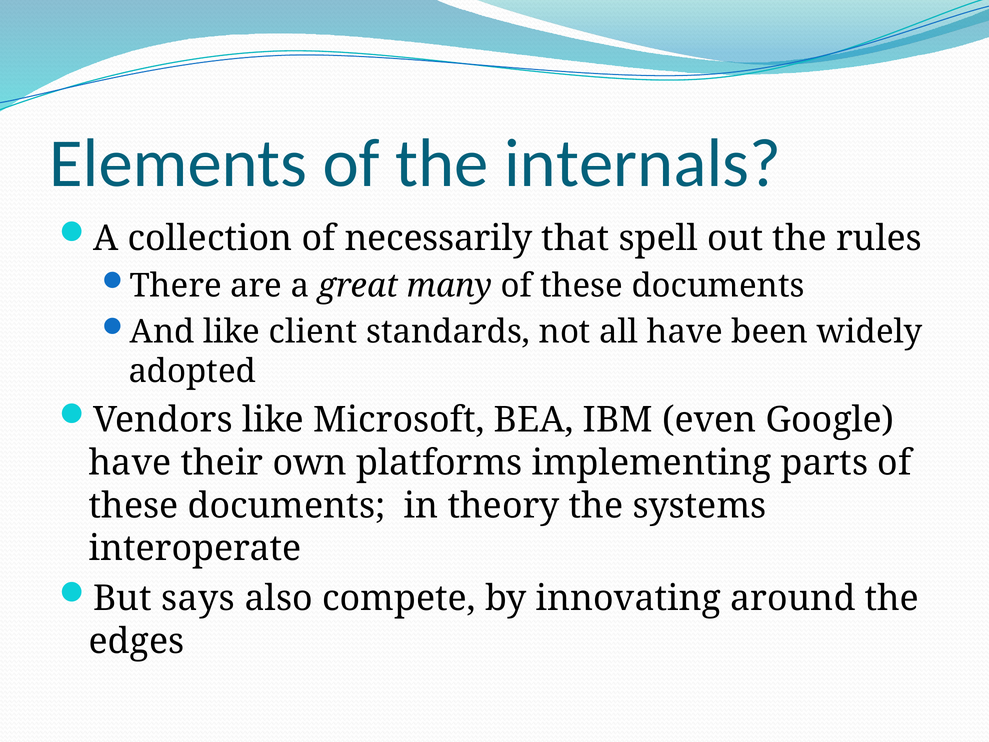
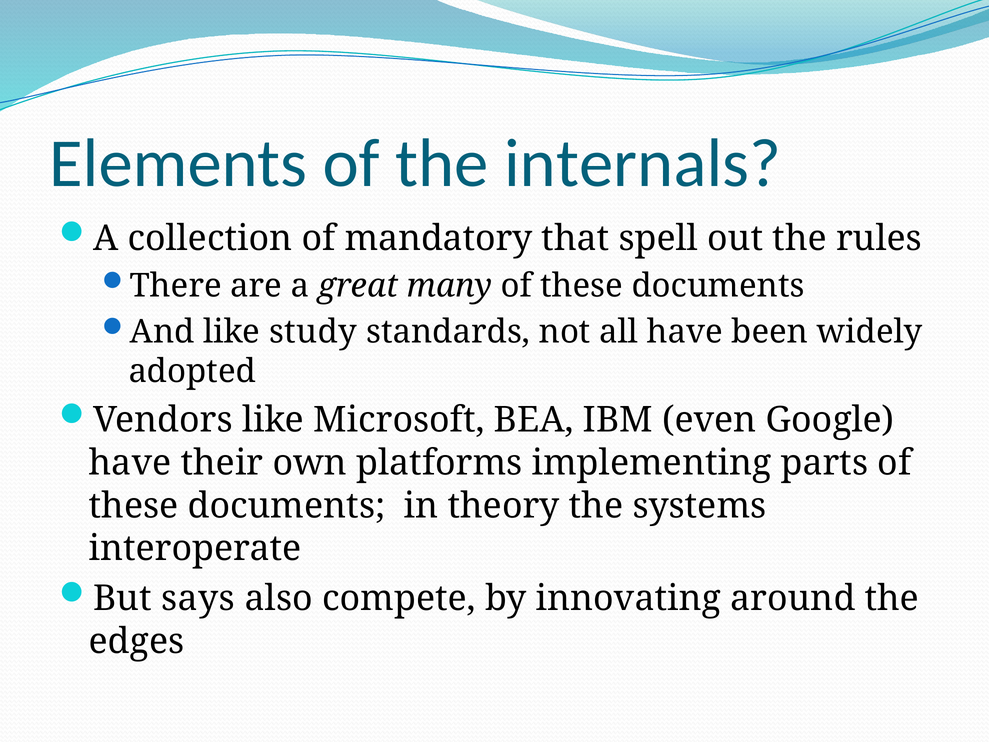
necessarily: necessarily -> mandatory
client: client -> study
